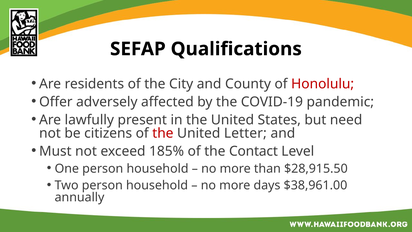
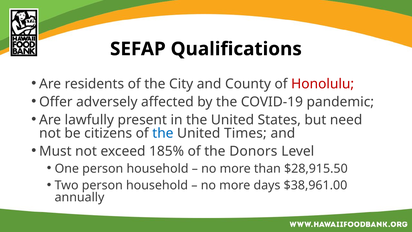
the at (163, 133) colour: red -> blue
Letter: Letter -> Times
Contact: Contact -> Donors
